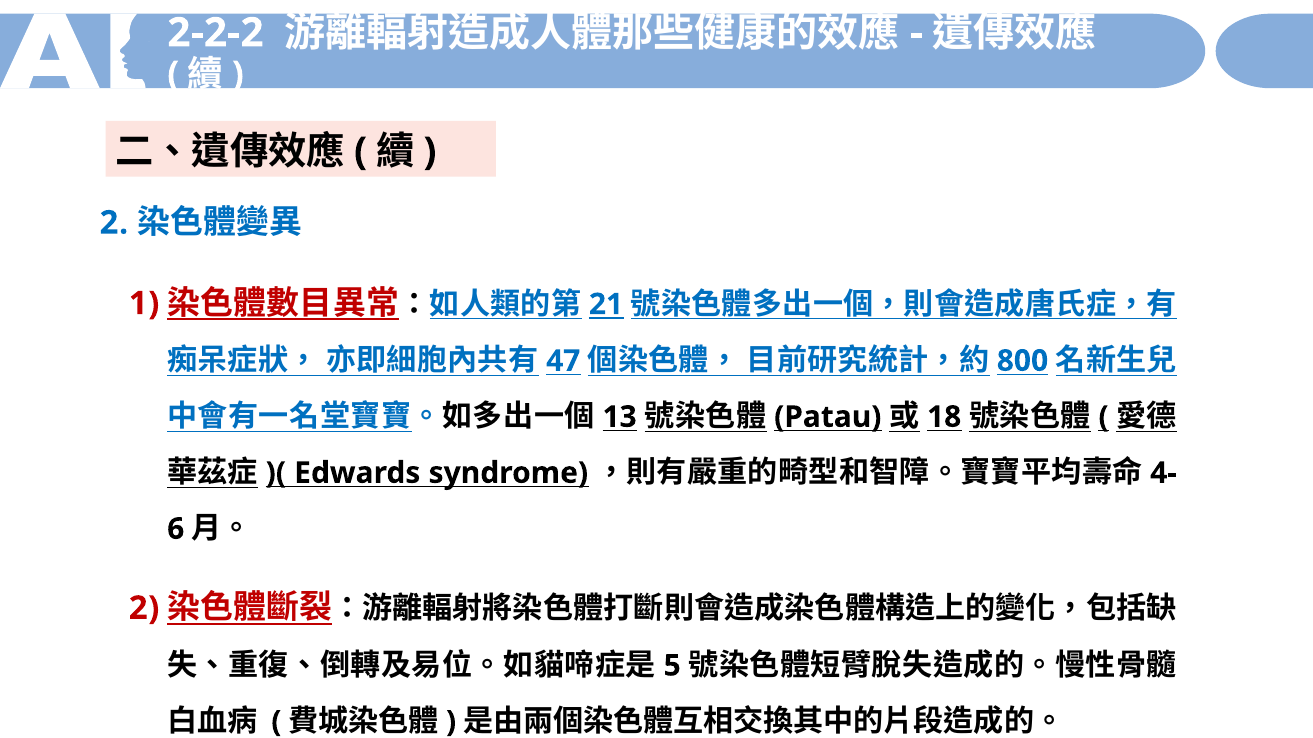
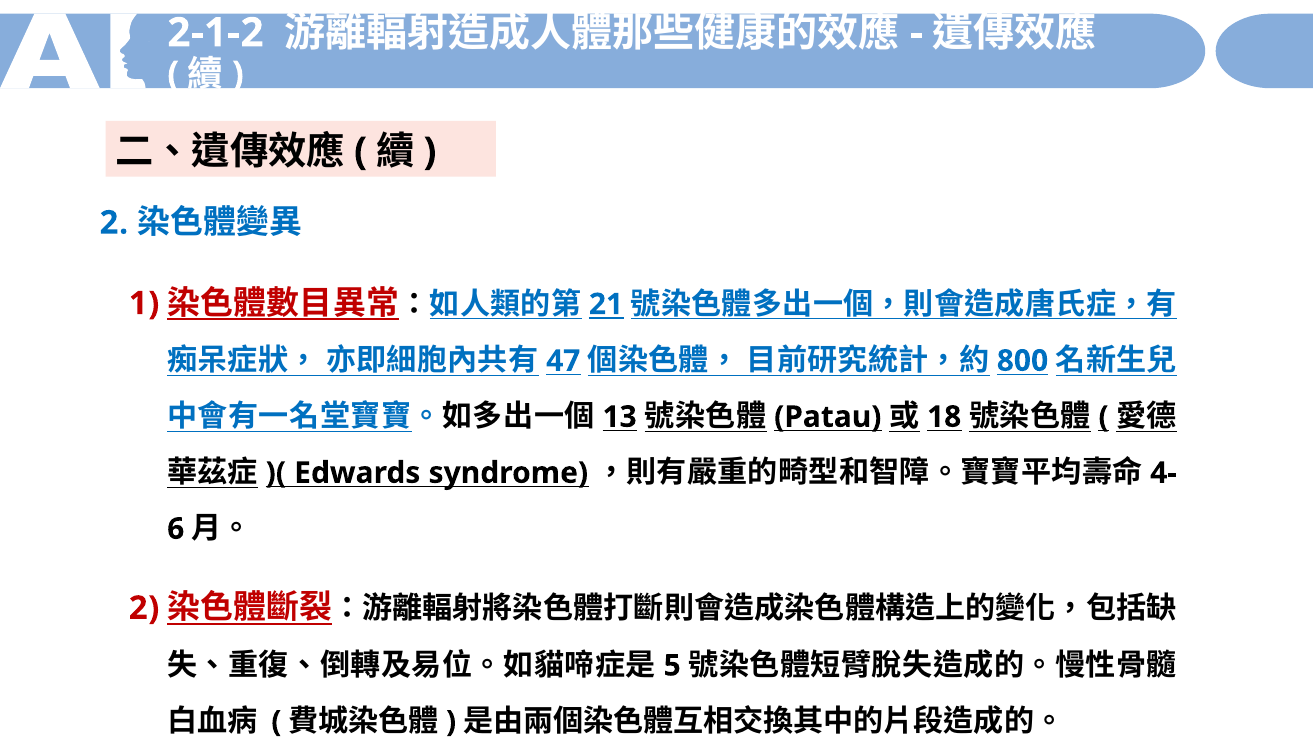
2-2-2: 2-2-2 -> 2-1-2
